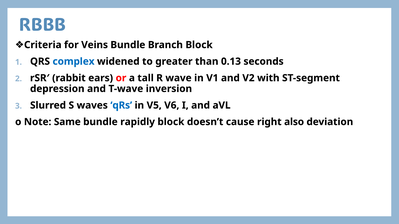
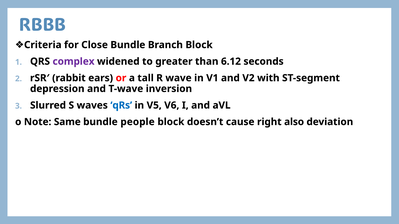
Veins: Veins -> Close
complex colour: blue -> purple
0.13: 0.13 -> 6.12
rapidly: rapidly -> people
